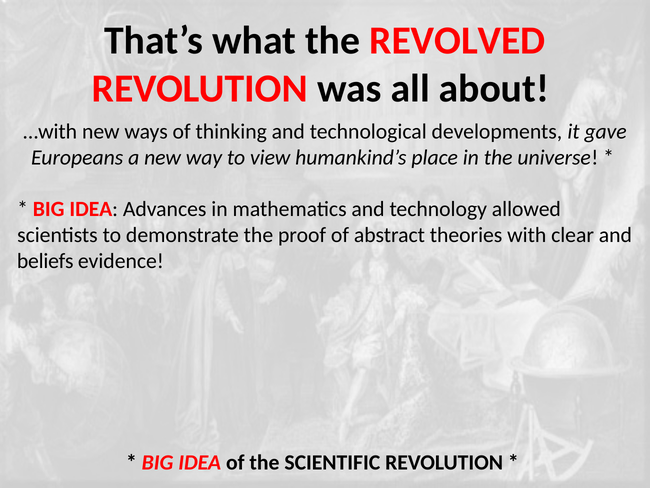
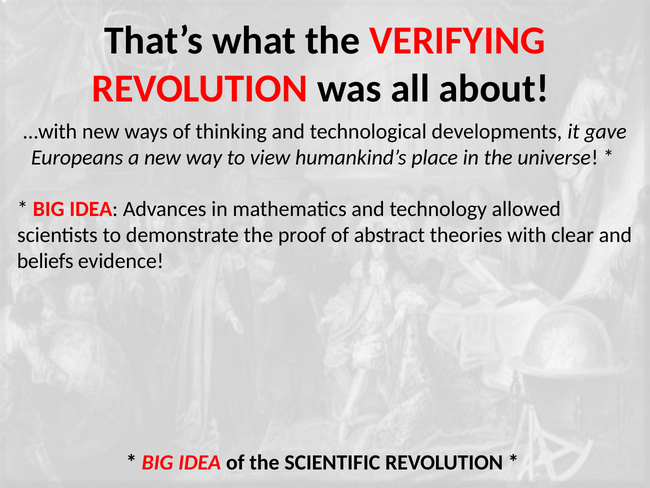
REVOLVED: REVOLVED -> VERIFYING
